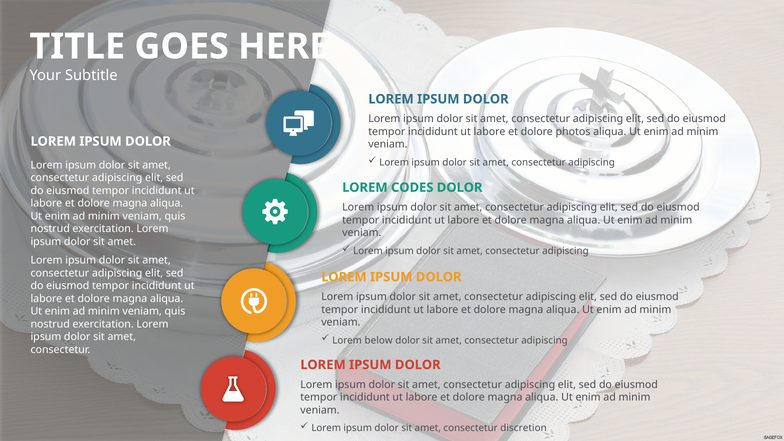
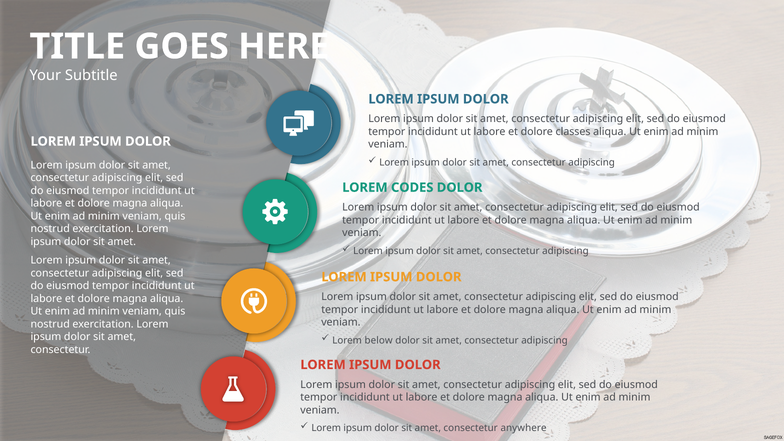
photos: photos -> classes
discretion: discretion -> anywhere
